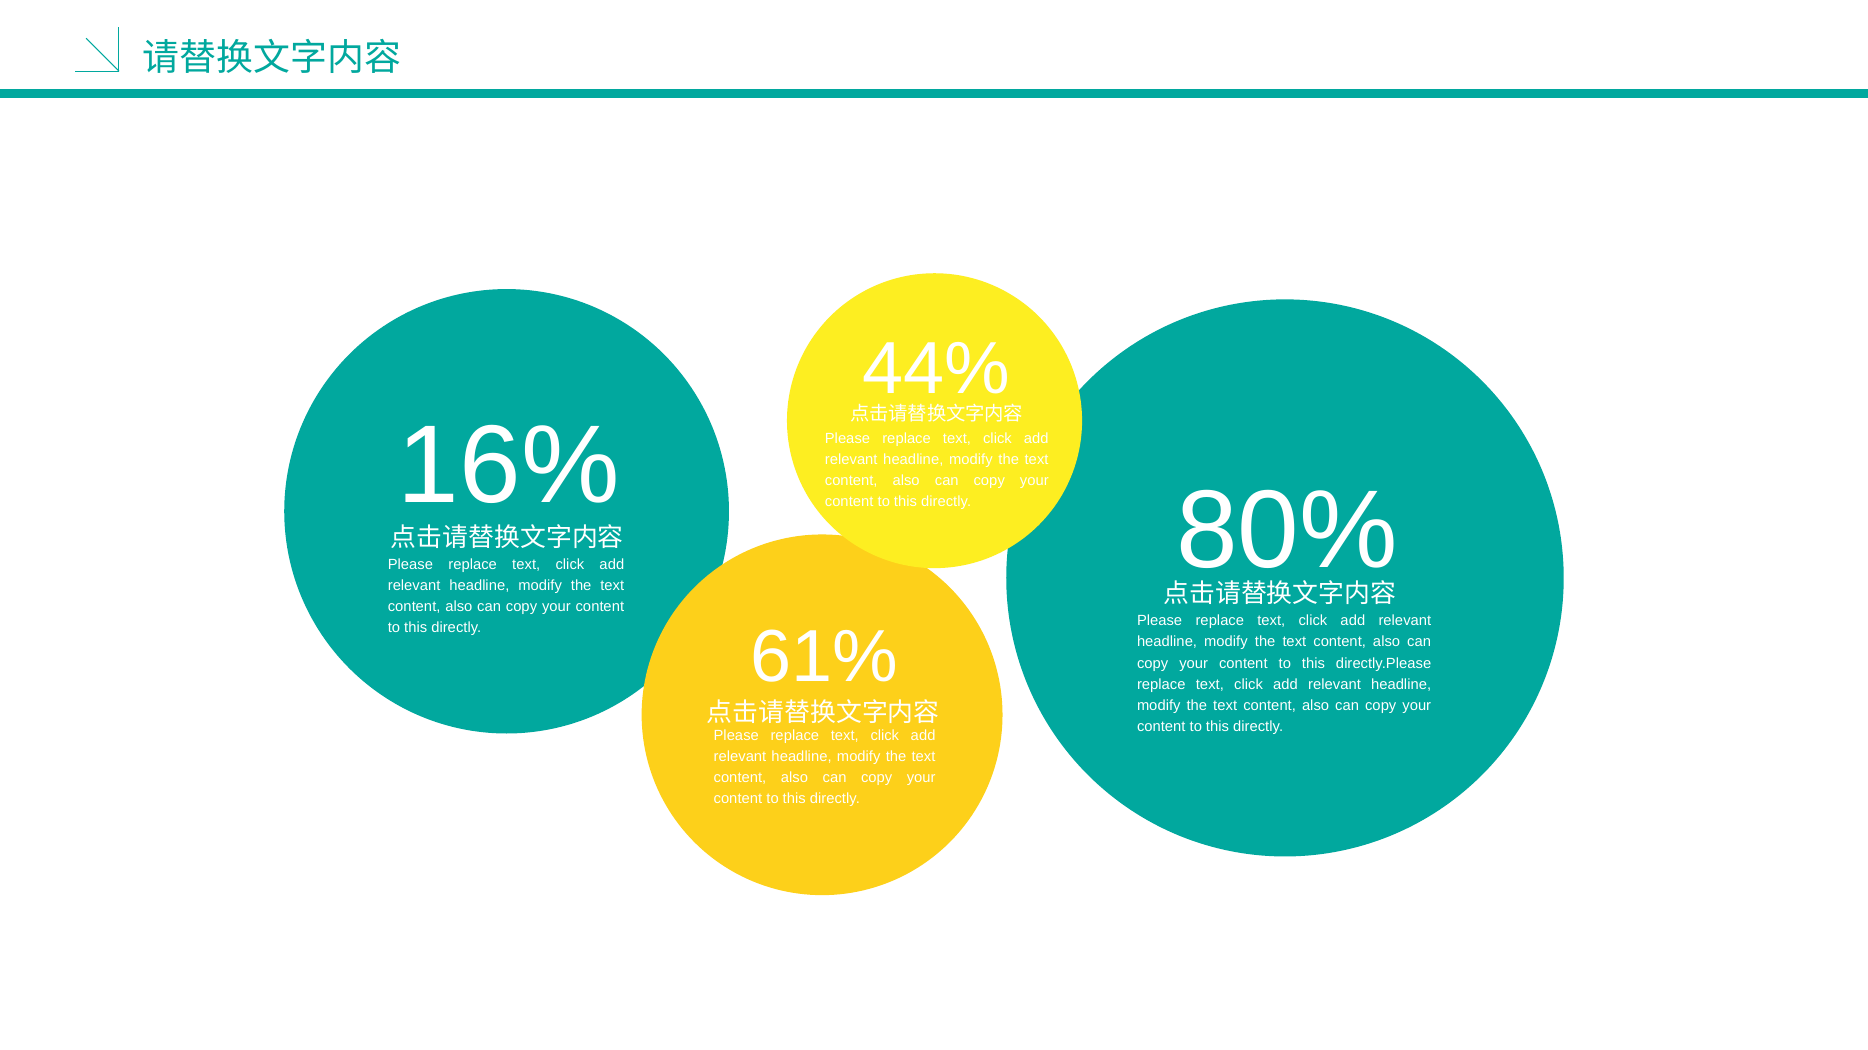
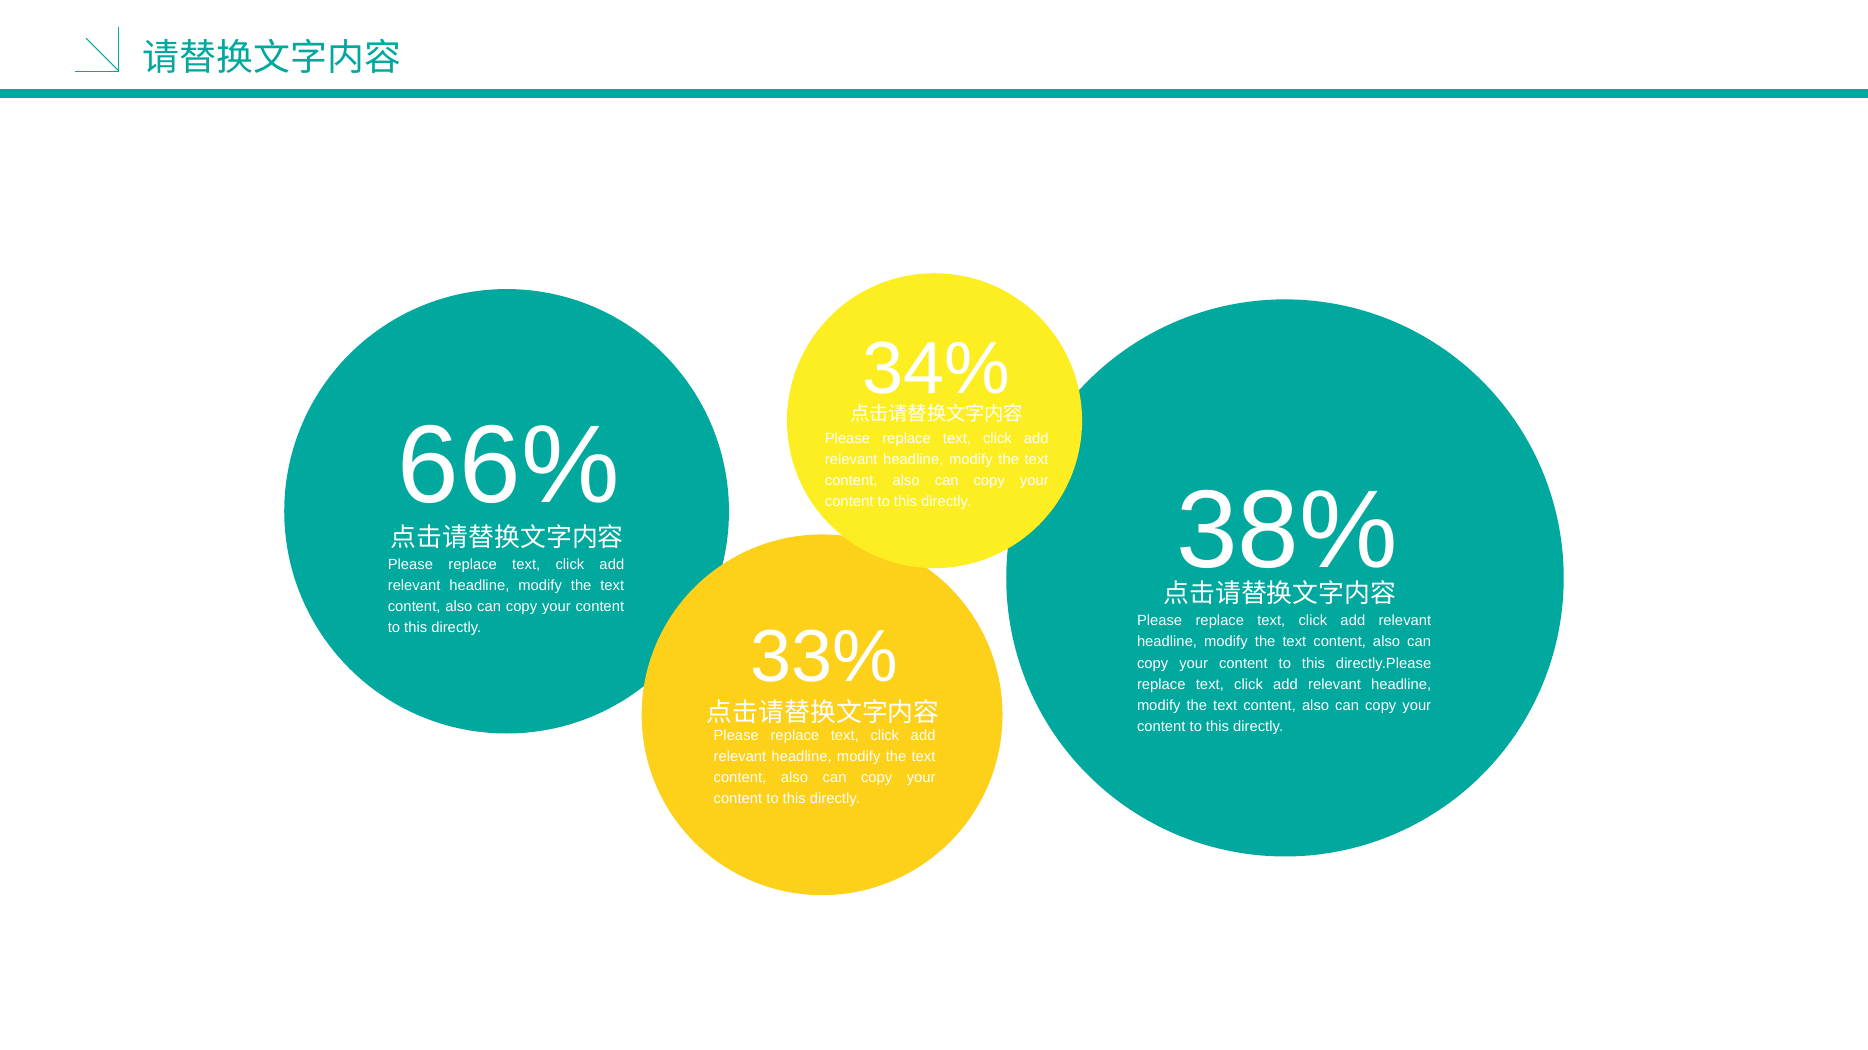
44%: 44% -> 34%
16%: 16% -> 66%
80%: 80% -> 38%
61%: 61% -> 33%
